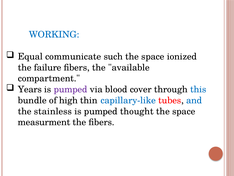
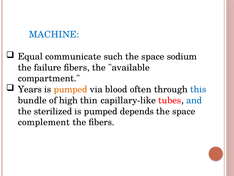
WORKING: WORKING -> MACHINE
ionized: ionized -> sodium
pumped at (71, 89) colour: purple -> orange
cover: cover -> often
capillary-like colour: blue -> black
stainless: stainless -> sterilized
thought: thought -> depends
measurment: measurment -> complement
